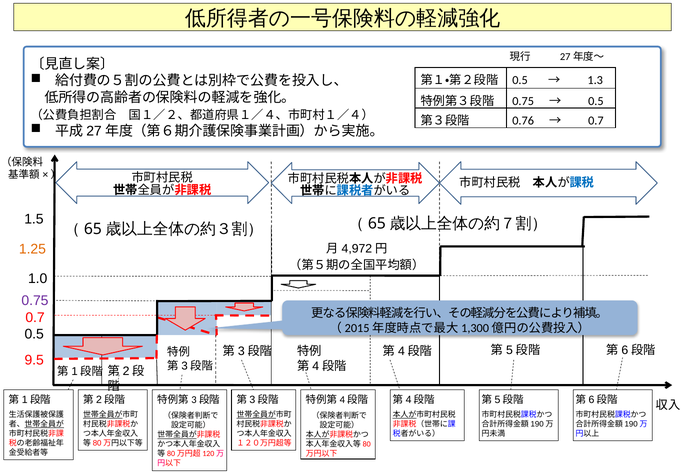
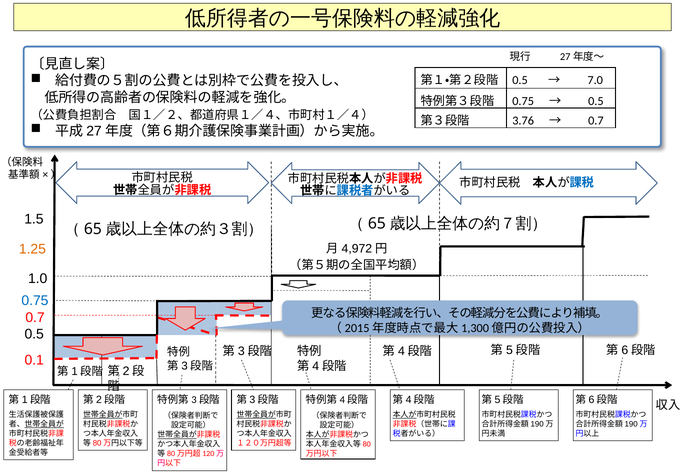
1.3: 1.3 -> 7.0
0.76: 0.76 -> 3.76
0.75 at (35, 300) colour: purple -> blue
9.5: 9.5 -> 0.1
